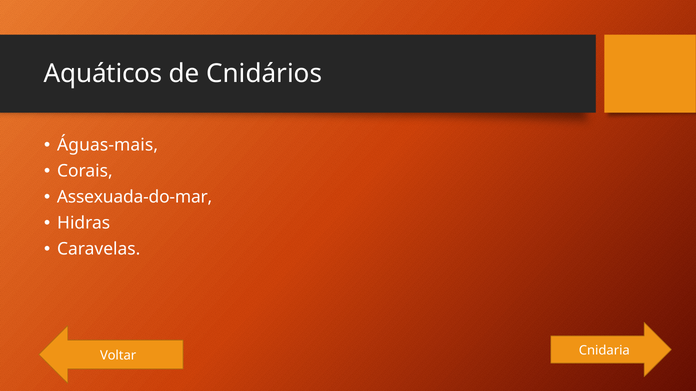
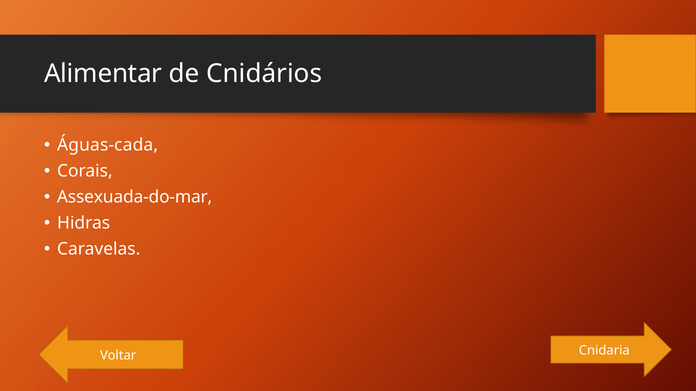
Aquáticos: Aquáticos -> Alimentar
Águas-mais: Águas-mais -> Águas-cada
